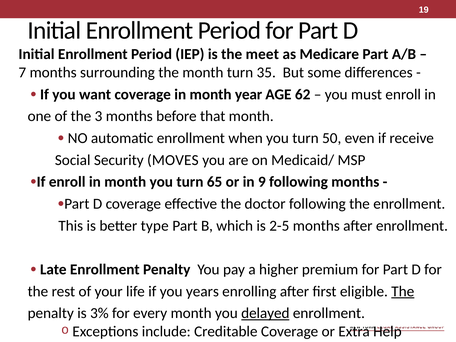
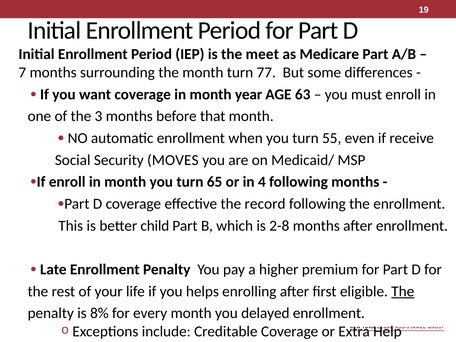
35: 35 -> 77
62: 62 -> 63
50: 50 -> 55
9: 9 -> 4
doctor: doctor -> record
type: type -> child
2-5: 2-5 -> 2-8
years: years -> helps
3%: 3% -> 8%
delayed underline: present -> none
